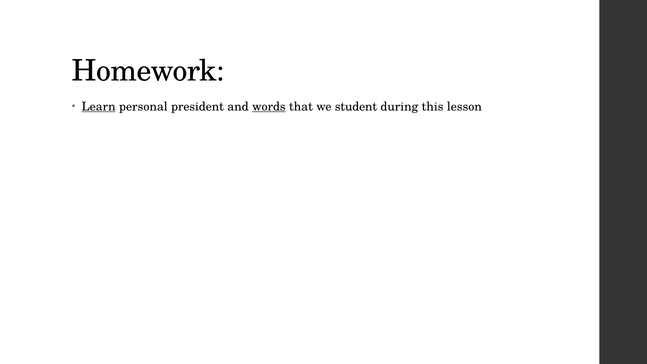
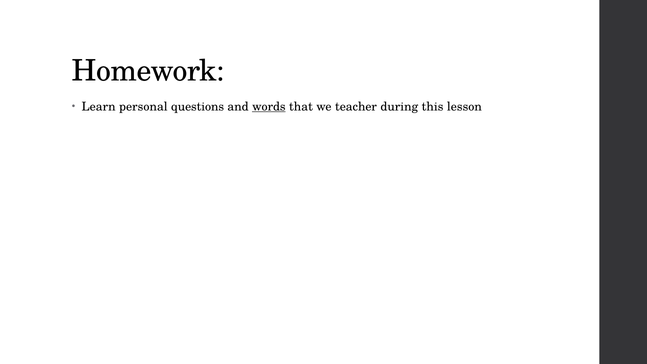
Learn underline: present -> none
president: president -> questions
student: student -> teacher
